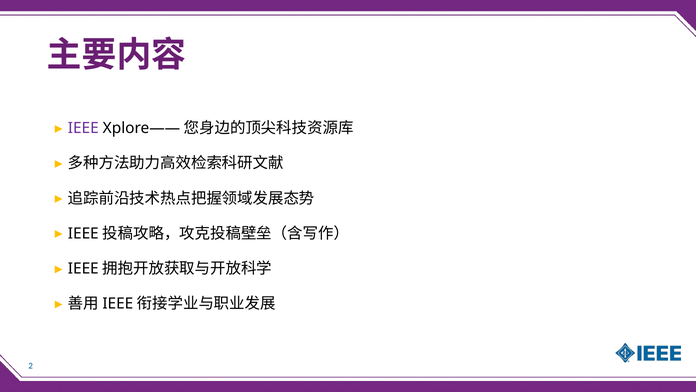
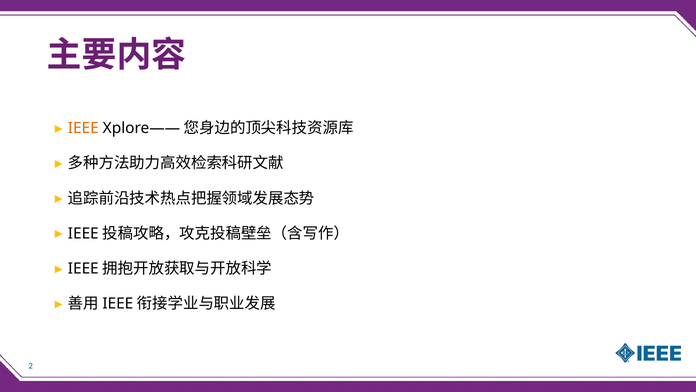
IEEE colour: purple -> orange
